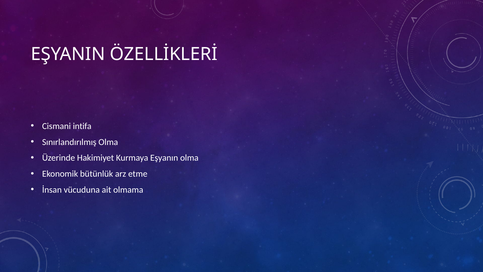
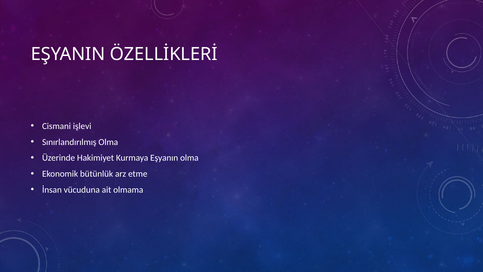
intifa: intifa -> işlevi
